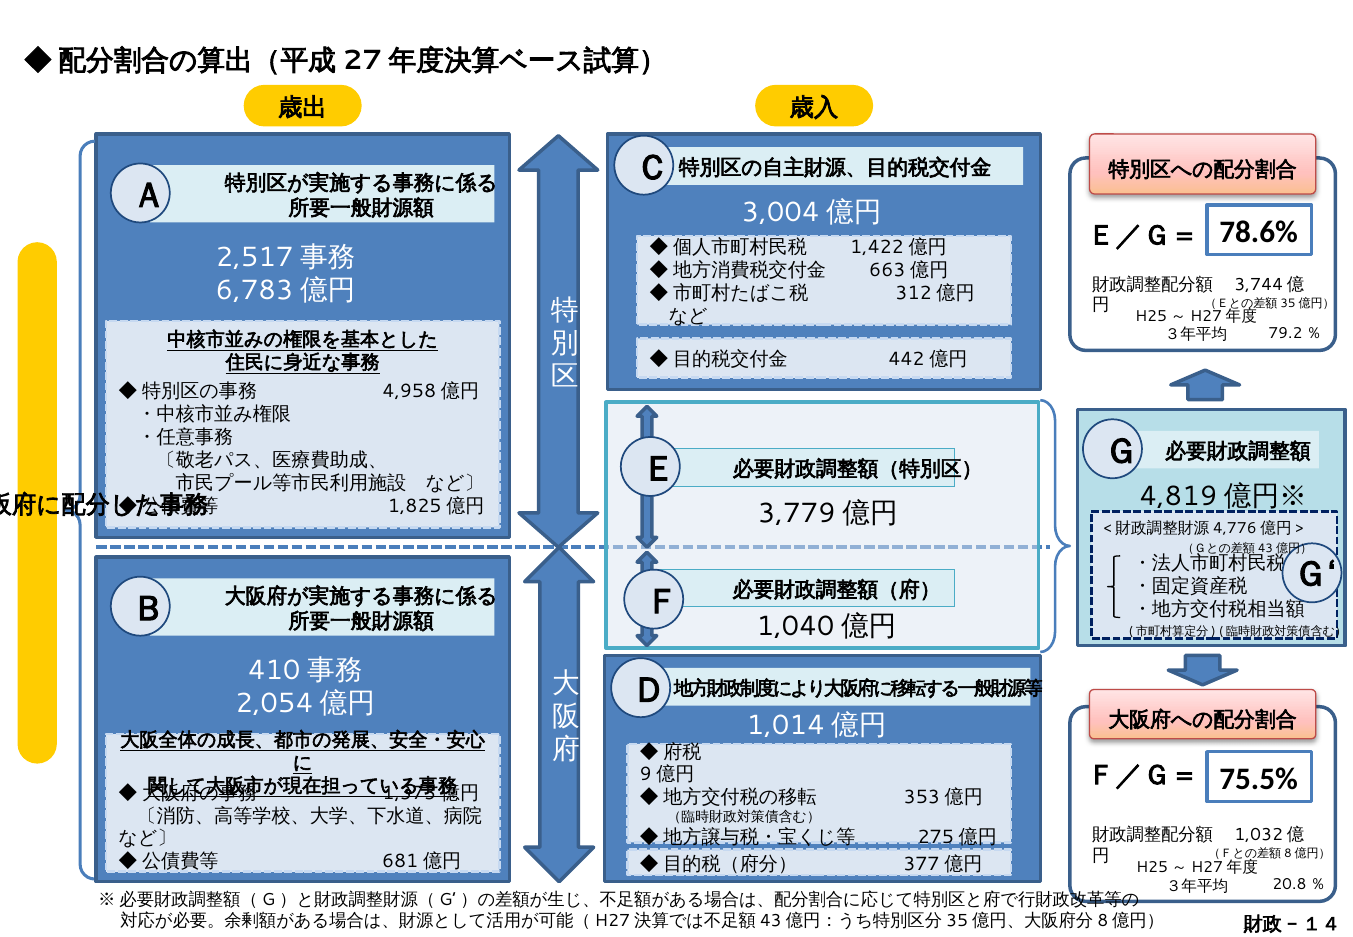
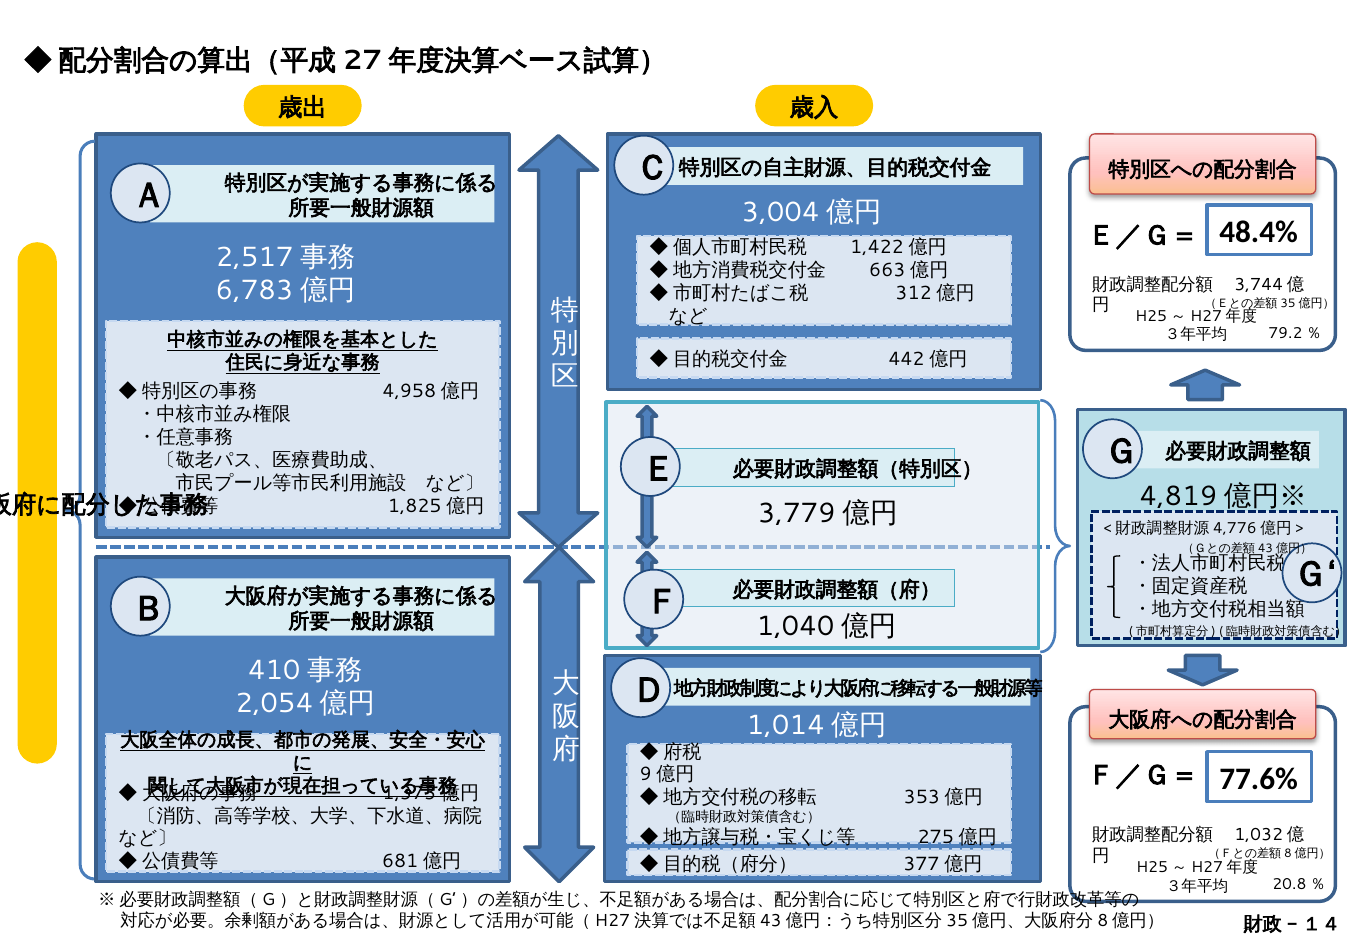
78.6%: 78.6% -> 48.4%
75.5%: 75.5% -> 77.6%
